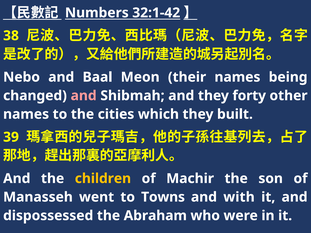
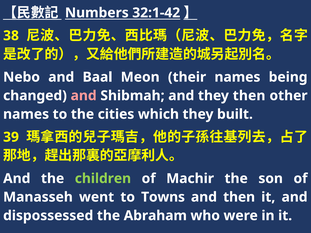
they forty: forty -> then
children colour: yellow -> light green
and with: with -> then
